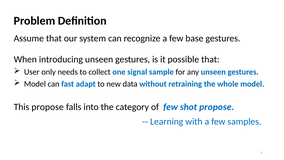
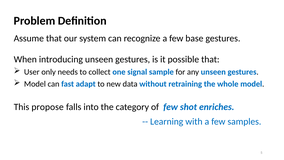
shot propose: propose -> enriches
